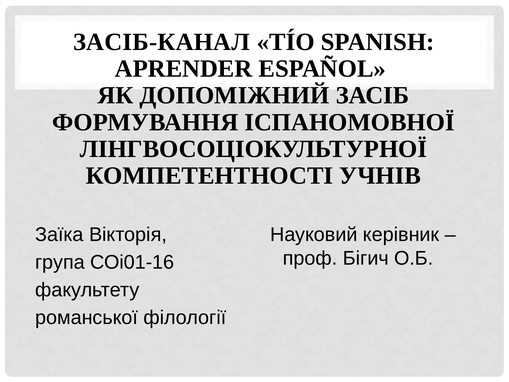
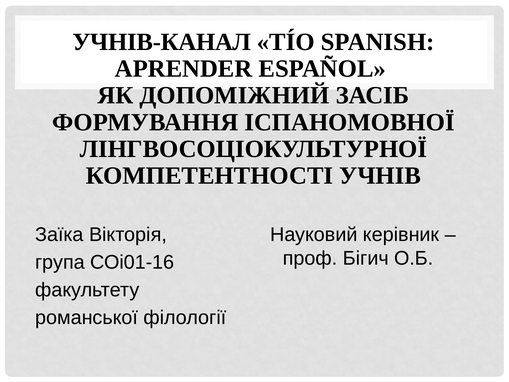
ЗАСІБ-КАНАЛ: ЗАСІБ-КАНАЛ -> УЧНІВ-КАНАЛ
